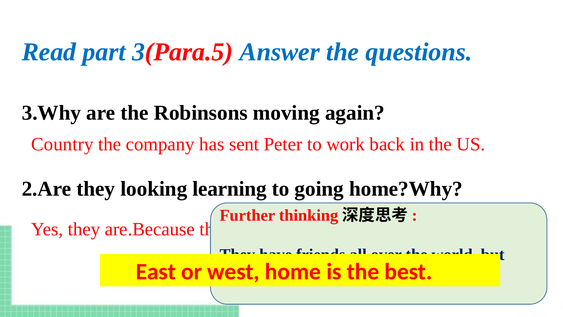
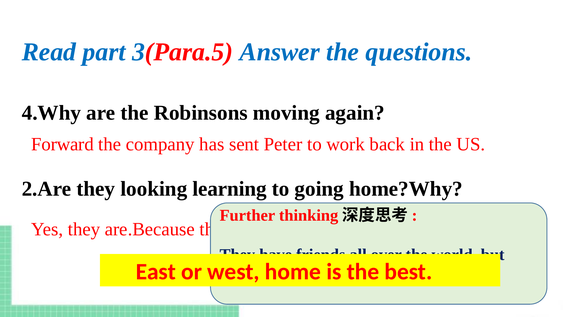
3.Why: 3.Why -> 4.Why
Country: Country -> Forward
